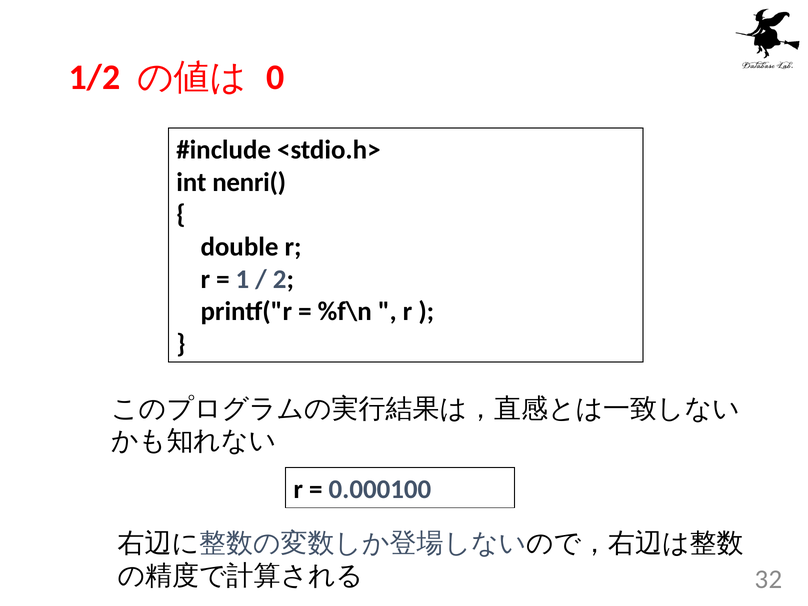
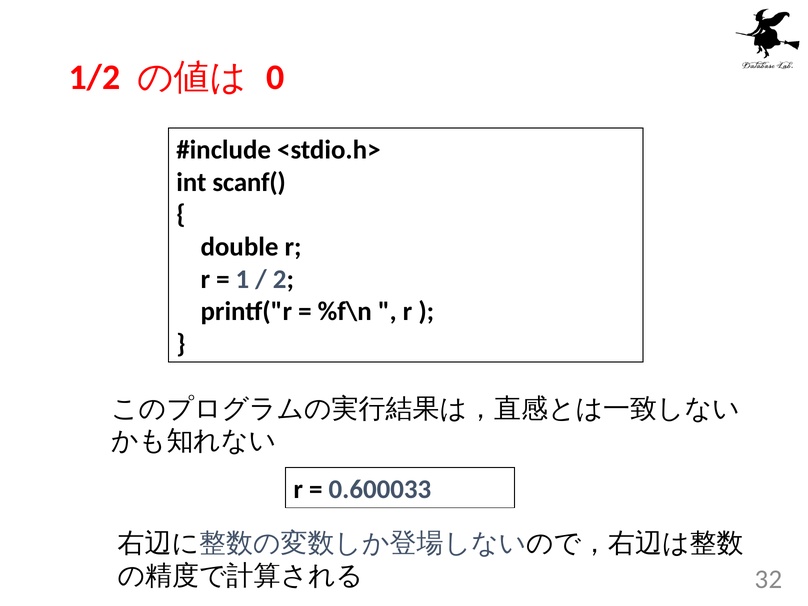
nenri(: nenri( -> scanf(
0.000100: 0.000100 -> 0.600033
